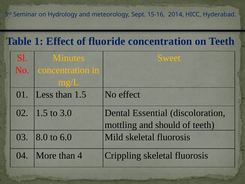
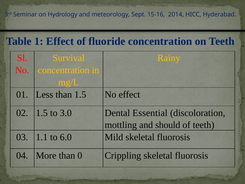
Minutes: Minutes -> Survival
Sweet: Sweet -> Rainy
8.0: 8.0 -> 1.1
4: 4 -> 0
